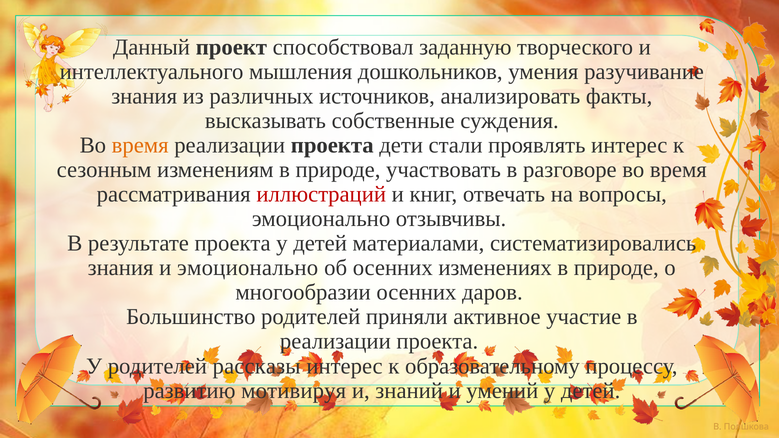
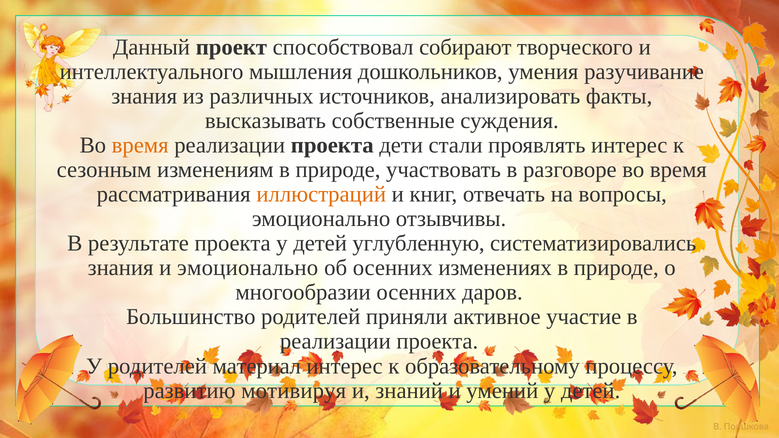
заданную: заданную -> собирают
иллюстраций colour: red -> orange
материалами: материалами -> углубленную
рассказы: рассказы -> материал
